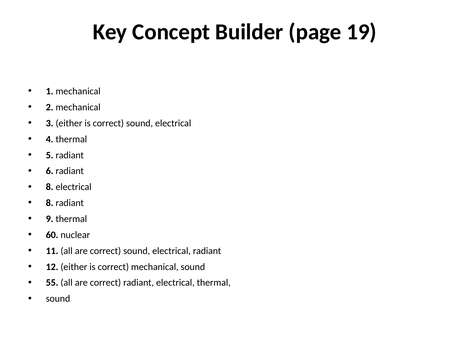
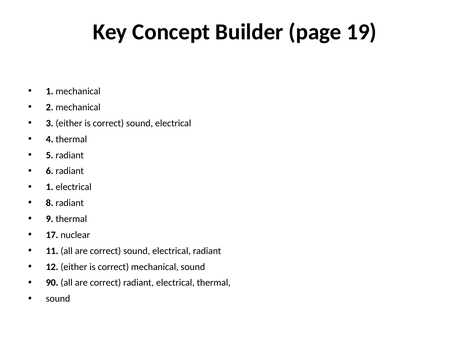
8 at (50, 187): 8 -> 1
60: 60 -> 17
55: 55 -> 90
